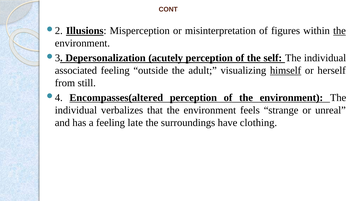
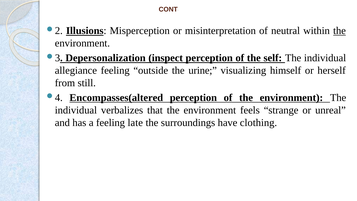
figures: figures -> neutral
acutely: acutely -> inspect
associated: associated -> allegiance
adult: adult -> urine
himself underline: present -> none
